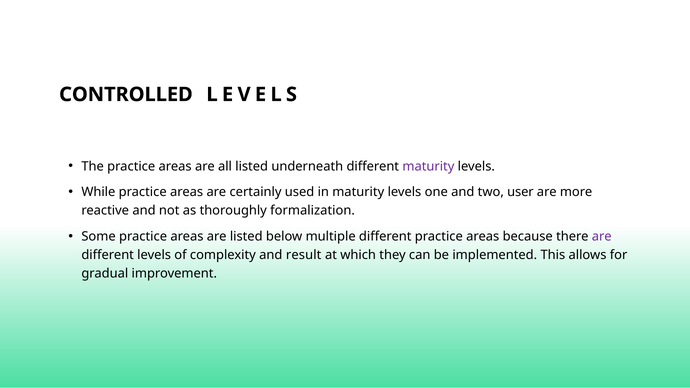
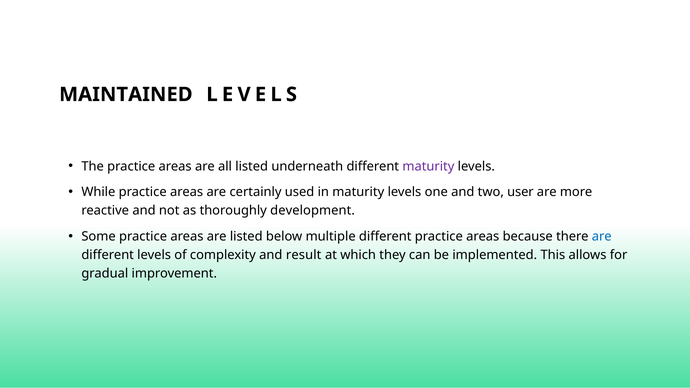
CONTROLLED: CONTROLLED -> MAINTAINED
formalization: formalization -> development
are at (602, 237) colour: purple -> blue
